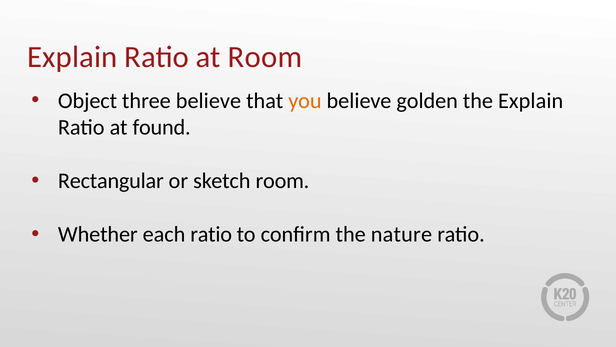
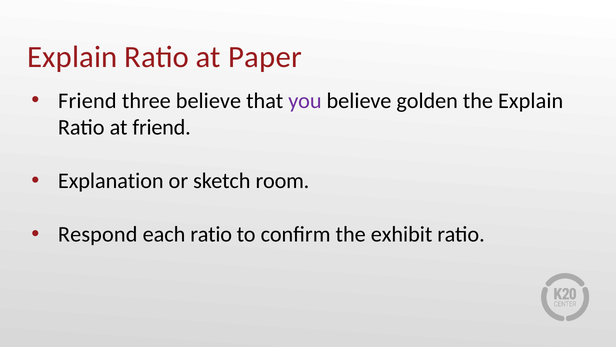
at Room: Room -> Paper
Object at (88, 101): Object -> Friend
you colour: orange -> purple
at found: found -> friend
Rectangular: Rectangular -> Explanation
Whether: Whether -> Respond
nature: nature -> exhibit
